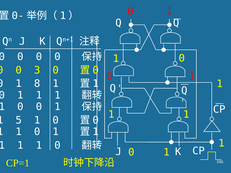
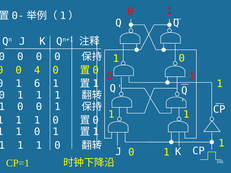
3: 3 -> 4
8: 8 -> 6
5 at (19, 120): 5 -> 1
